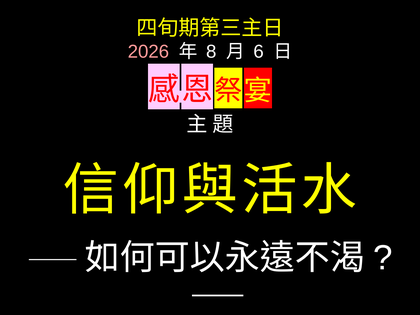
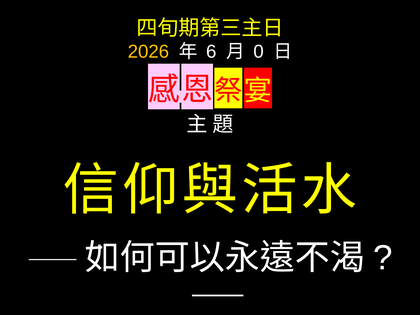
2026 colour: pink -> yellow
8: 8 -> 6
6: 6 -> 0
